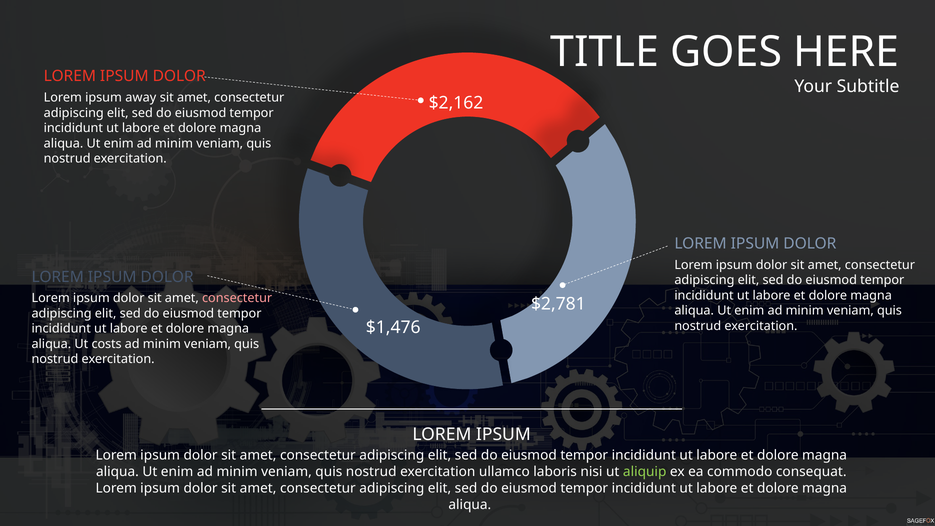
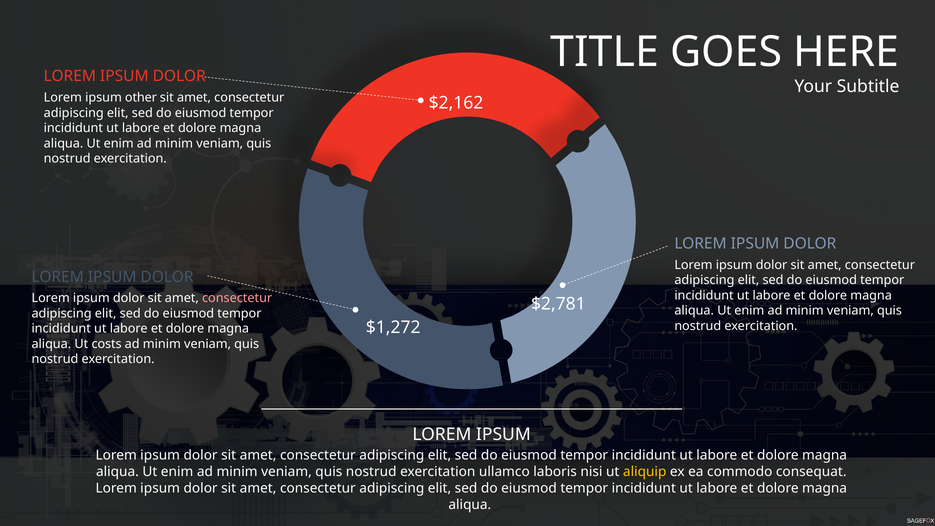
away: away -> other
$1,476: $1,476 -> $1,272
aliquip colour: light green -> yellow
